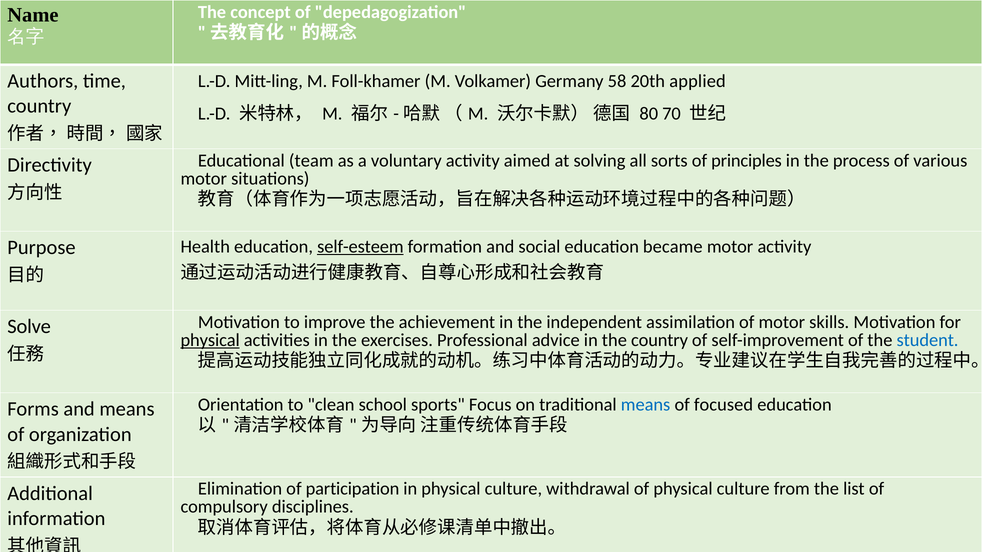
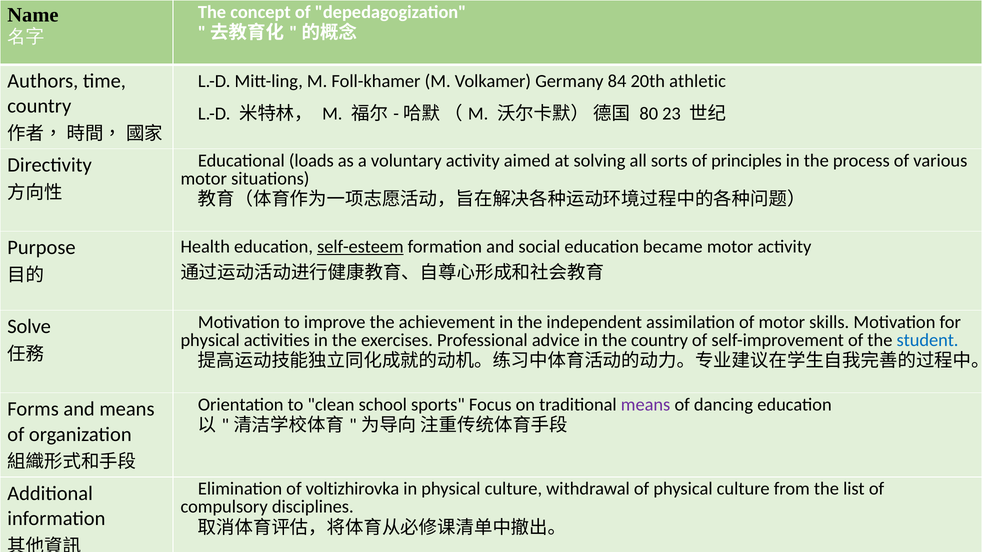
58: 58 -> 84
applied: applied -> athletic
70: 70 -> 23
team: team -> loads
physical at (210, 340) underline: present -> none
means at (646, 405) colour: blue -> purple
focused: focused -> dancing
participation: participation -> voltizhirovka
